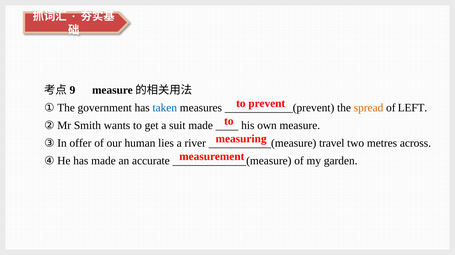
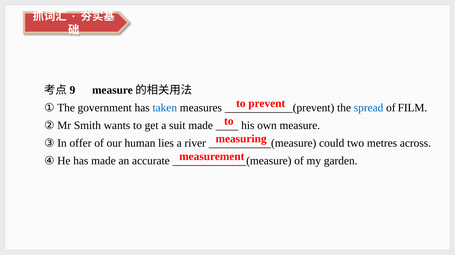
spread colour: orange -> blue
LEFT: LEFT -> FILM
travel: travel -> could
